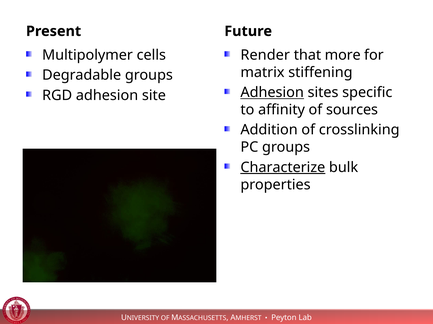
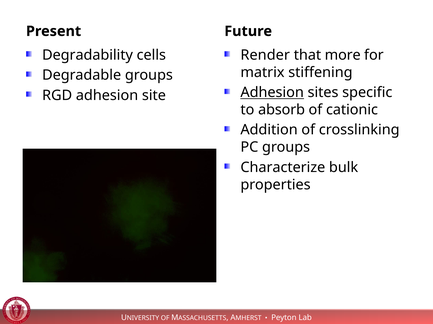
Multipolymer: Multipolymer -> Degradability
affinity: affinity -> absorb
sources: sources -> cationic
Characterize underline: present -> none
